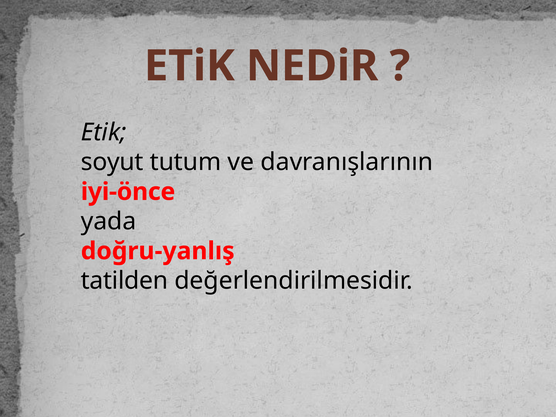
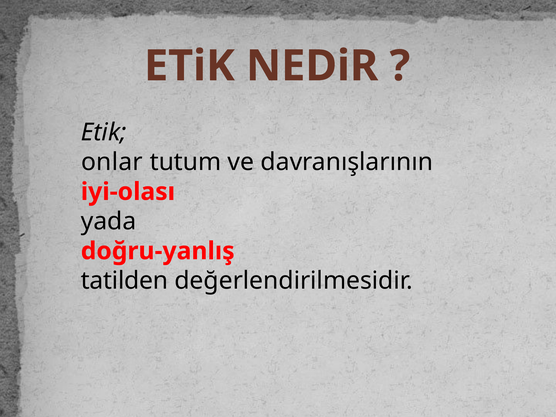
soyut: soyut -> onlar
iyi-önce: iyi-önce -> iyi-olası
